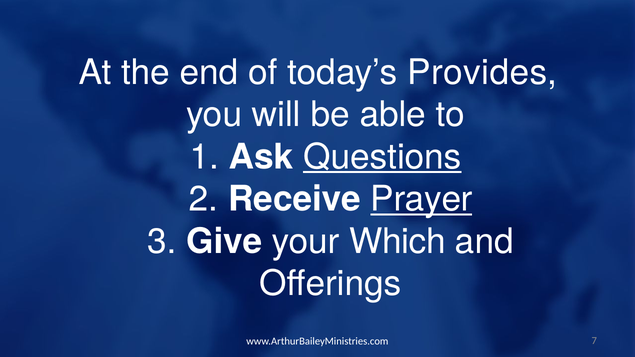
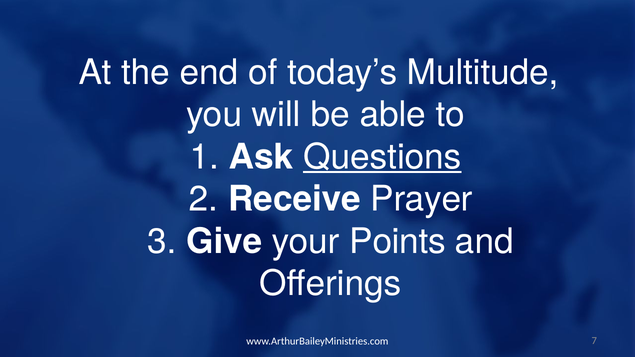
Provides: Provides -> Multitude
Prayer underline: present -> none
Which: Which -> Points
